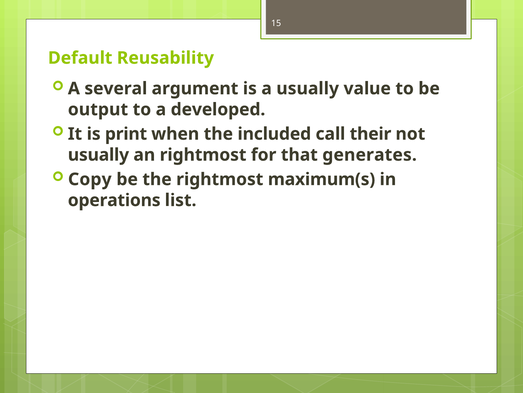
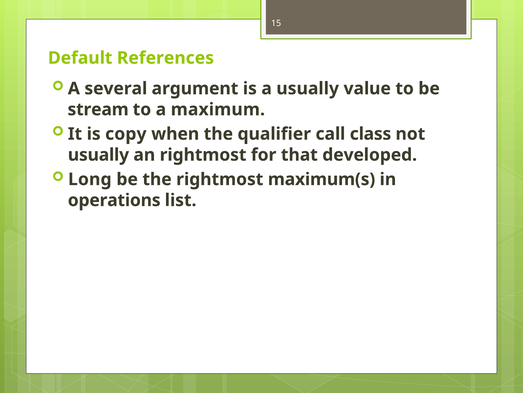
Reusability: Reusability -> References
output: output -> stream
developed: developed -> maximum
print: print -> copy
included: included -> qualifier
their: their -> class
generates: generates -> developed
Copy: Copy -> Long
